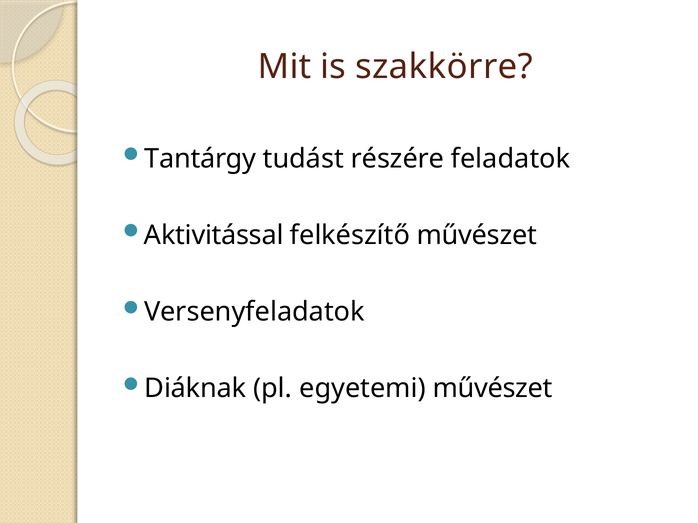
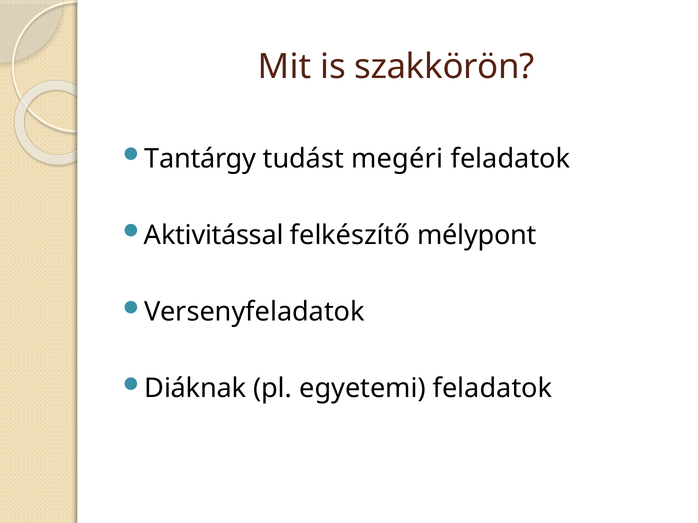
szakkörre: szakkörre -> szakkörön
részére: részére -> megéri
felkészítő művészet: művészet -> mélypont
egyetemi művészet: művészet -> feladatok
